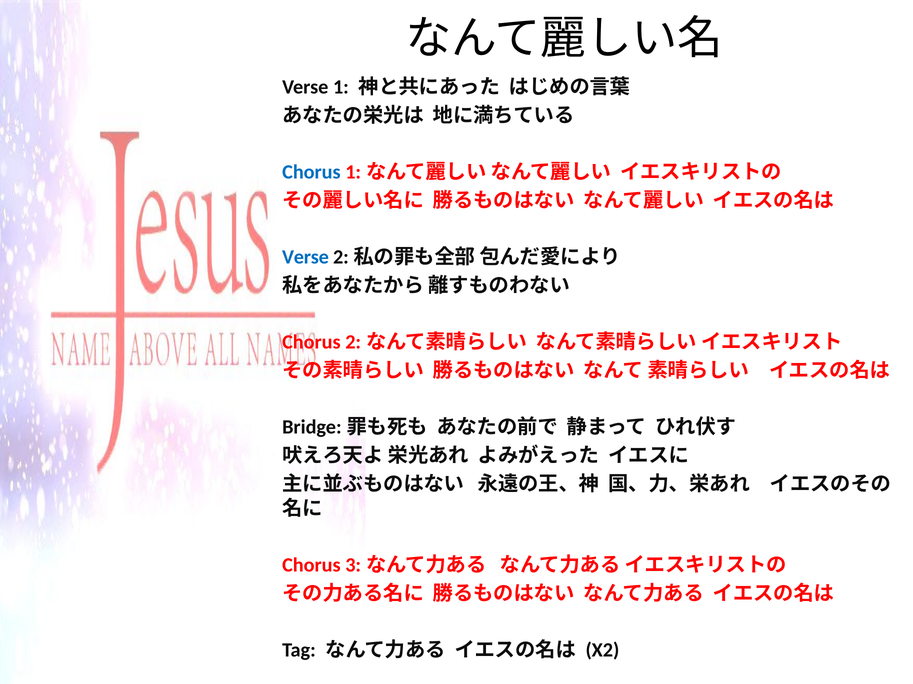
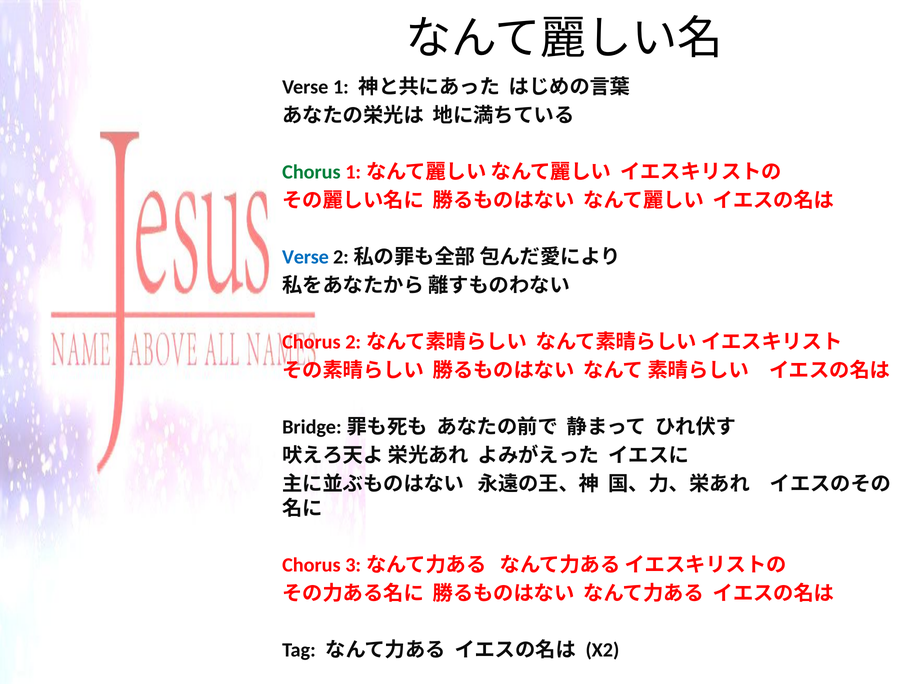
Chorus at (311, 172) colour: blue -> green
